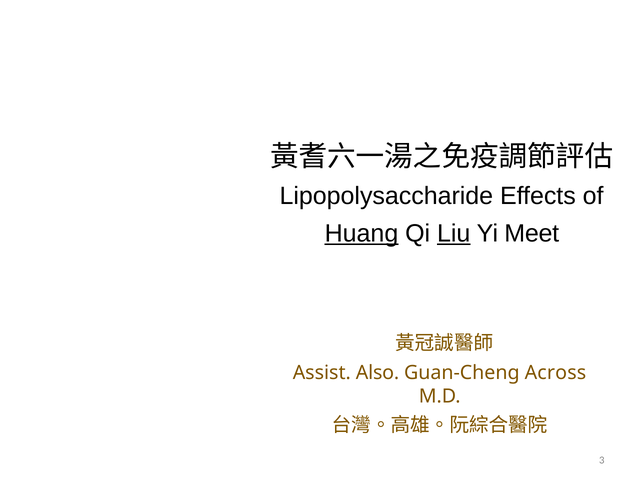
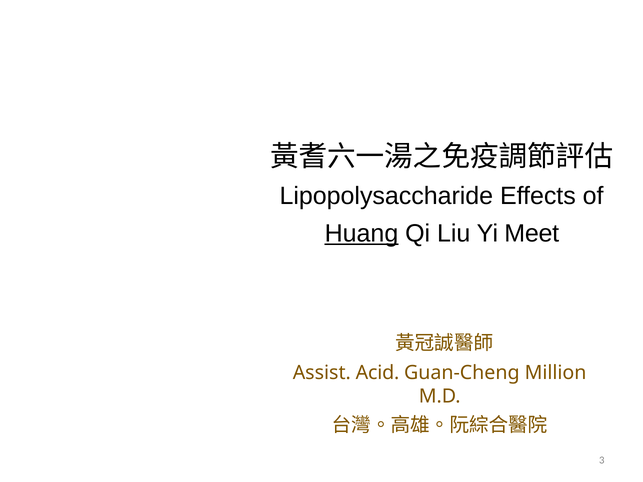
Liu underline: present -> none
Also: Also -> Acid
Across: Across -> Million
